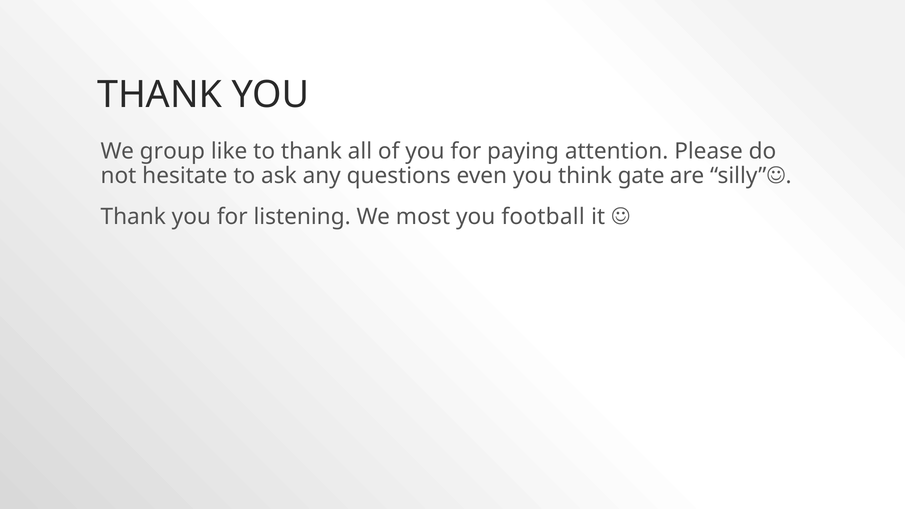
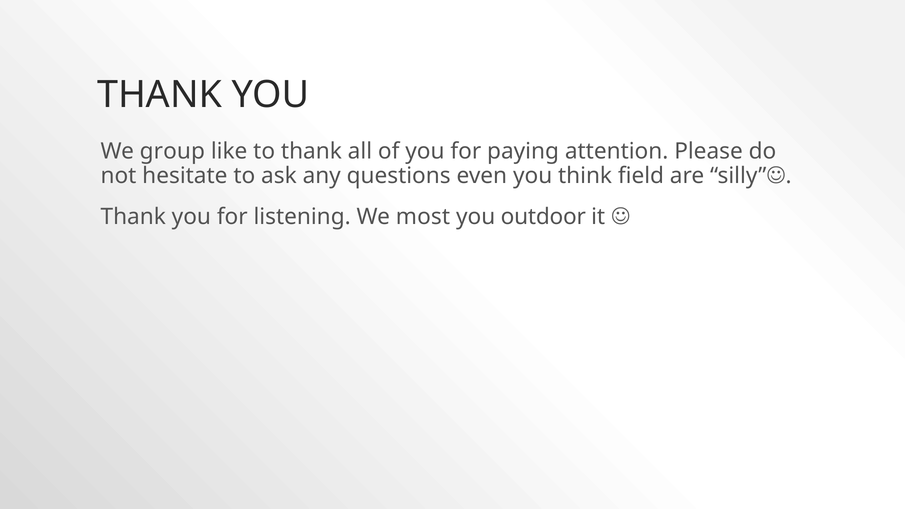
gate: gate -> field
football: football -> outdoor
